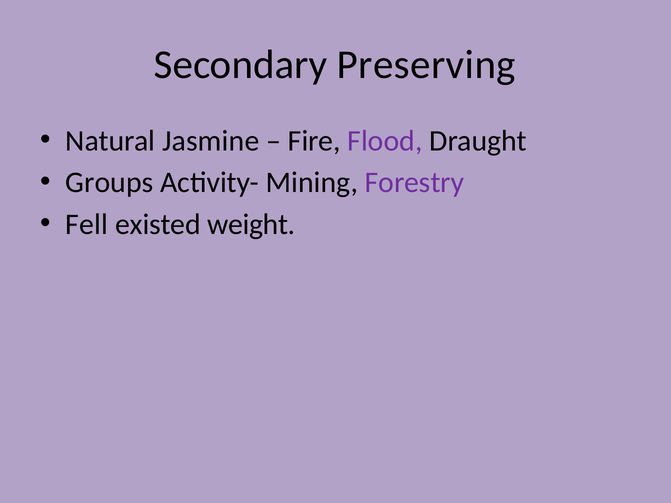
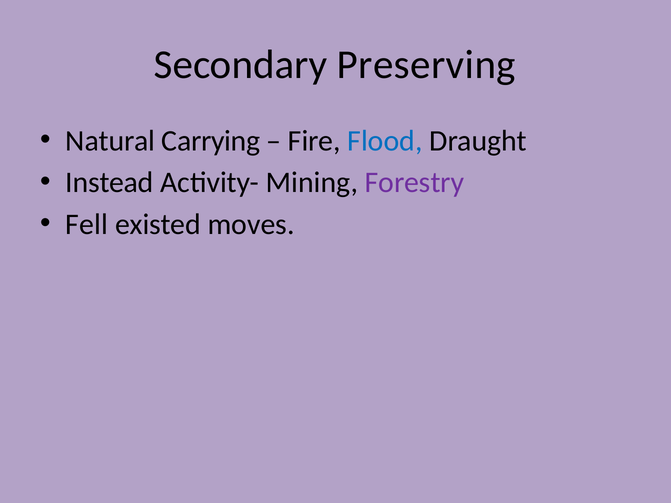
Jasmine: Jasmine -> Carrying
Flood colour: purple -> blue
Groups: Groups -> Instead
weight: weight -> moves
